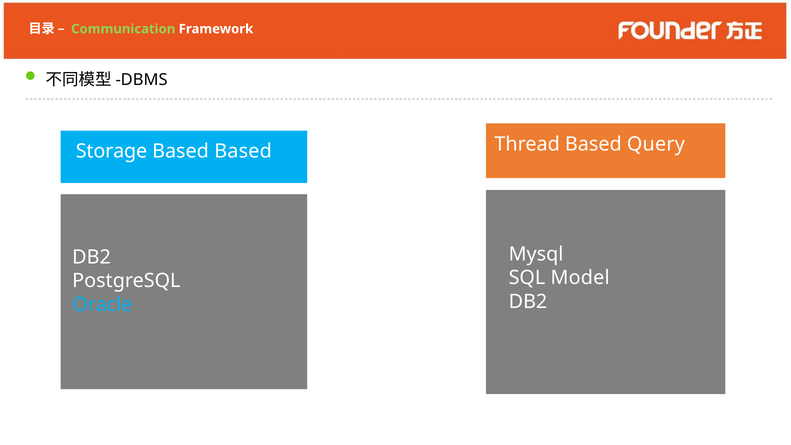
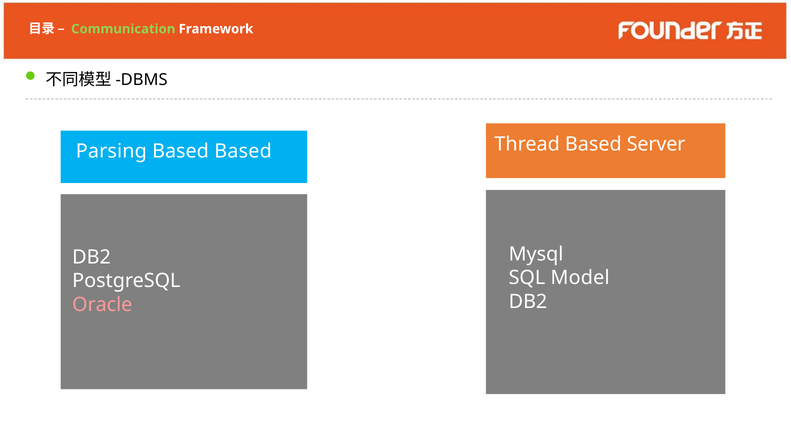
Storage: Storage -> Parsing
Query: Query -> Server
Oracle colour: light blue -> pink
